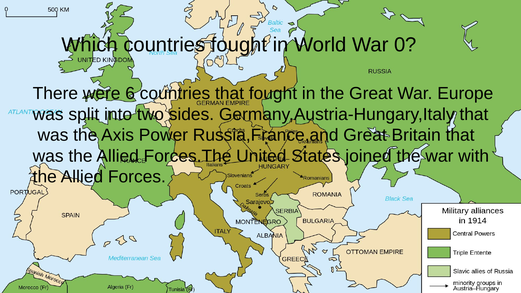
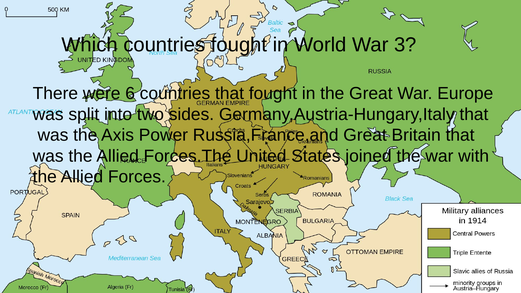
0: 0 -> 3
